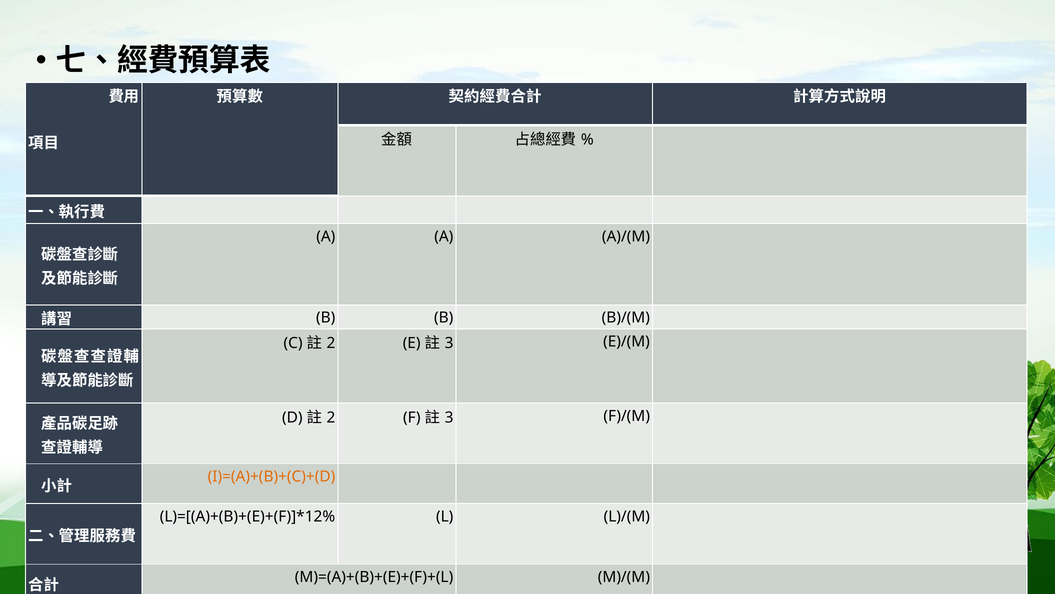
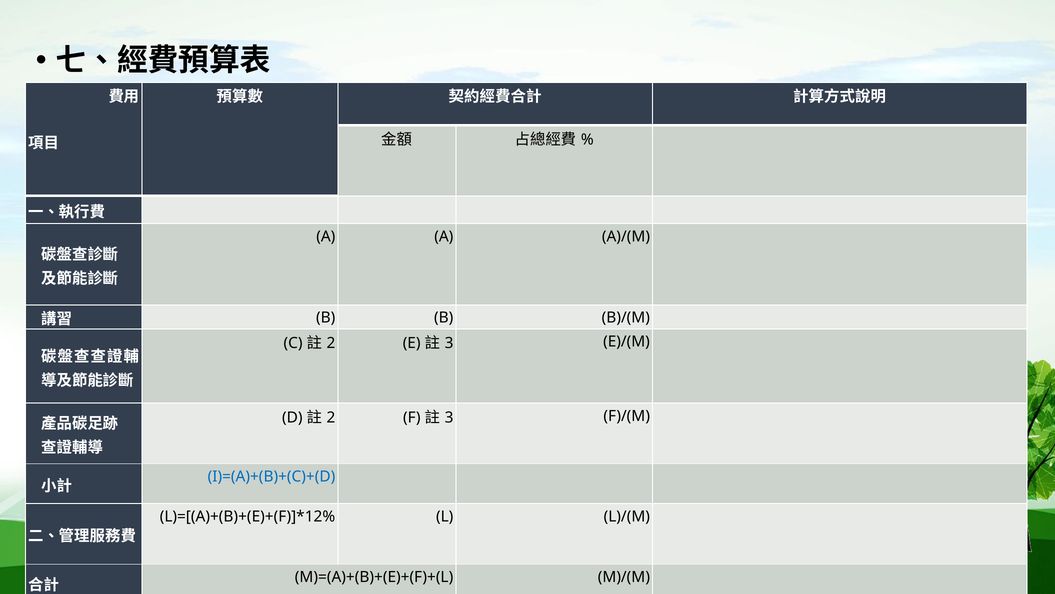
I)=(A)+(B)+(C)+(D colour: orange -> blue
